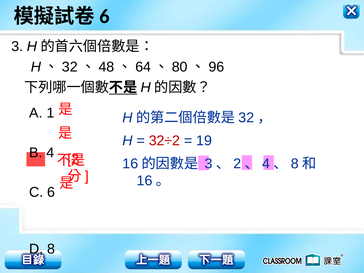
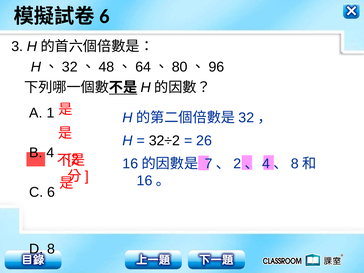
32÷2 colour: red -> black
19: 19 -> 26
3 at (209, 164): 3 -> 7
